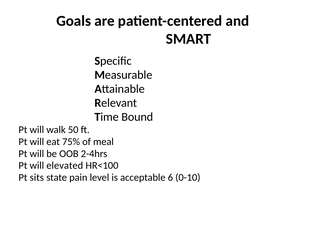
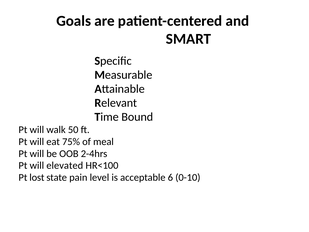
sits: sits -> lost
